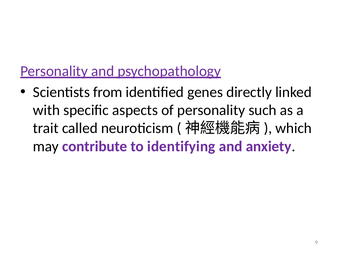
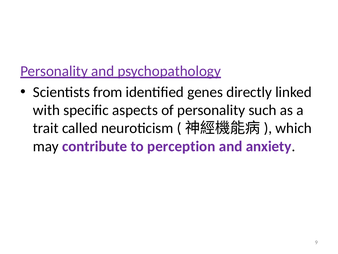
identifying: identifying -> perception
